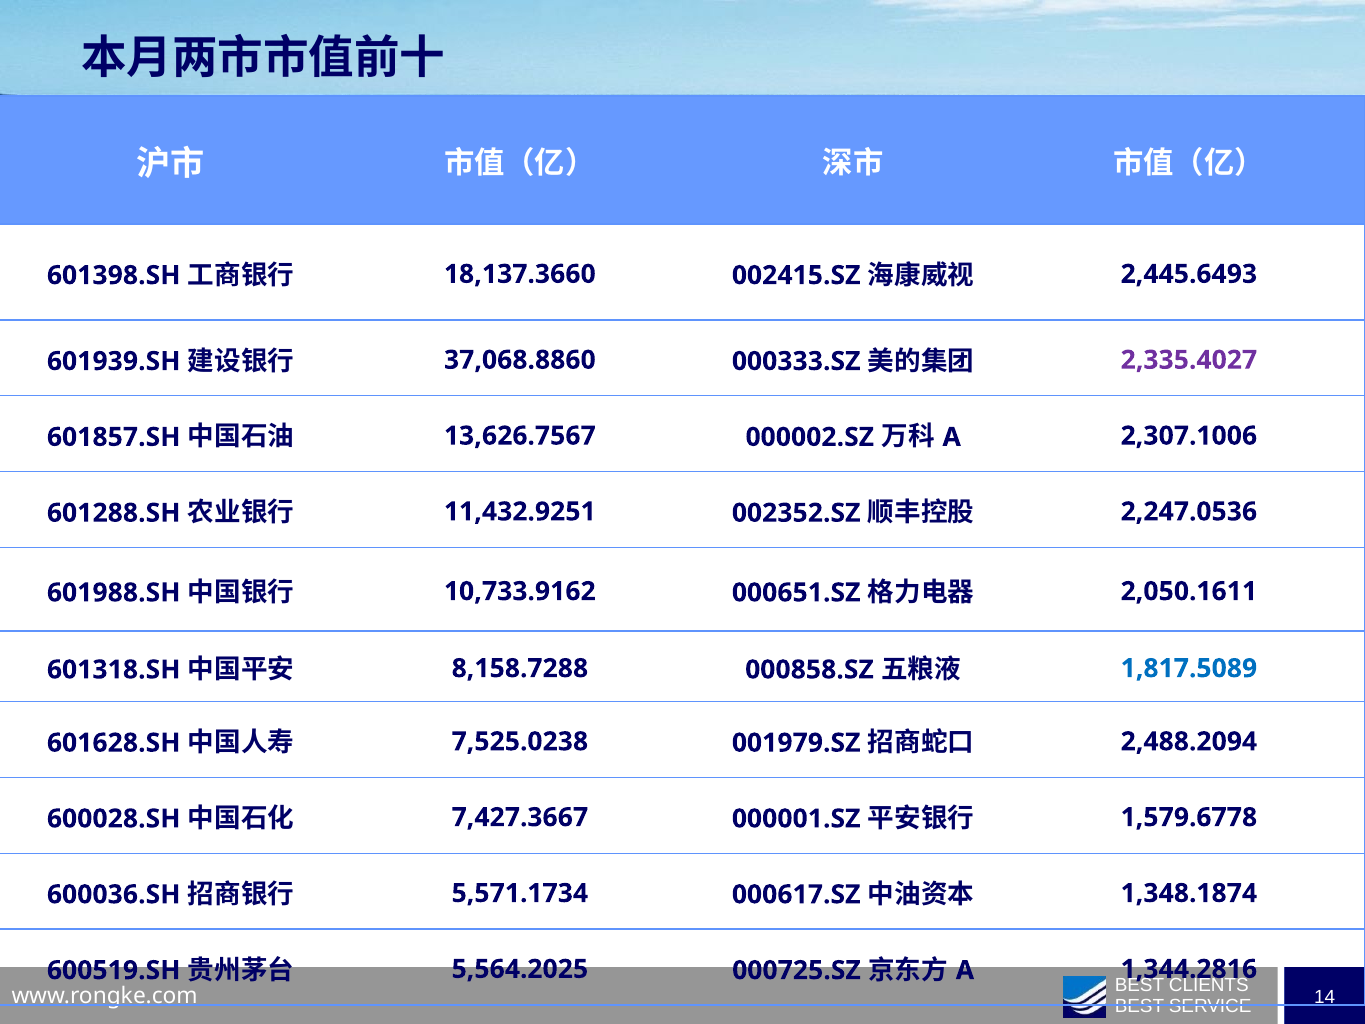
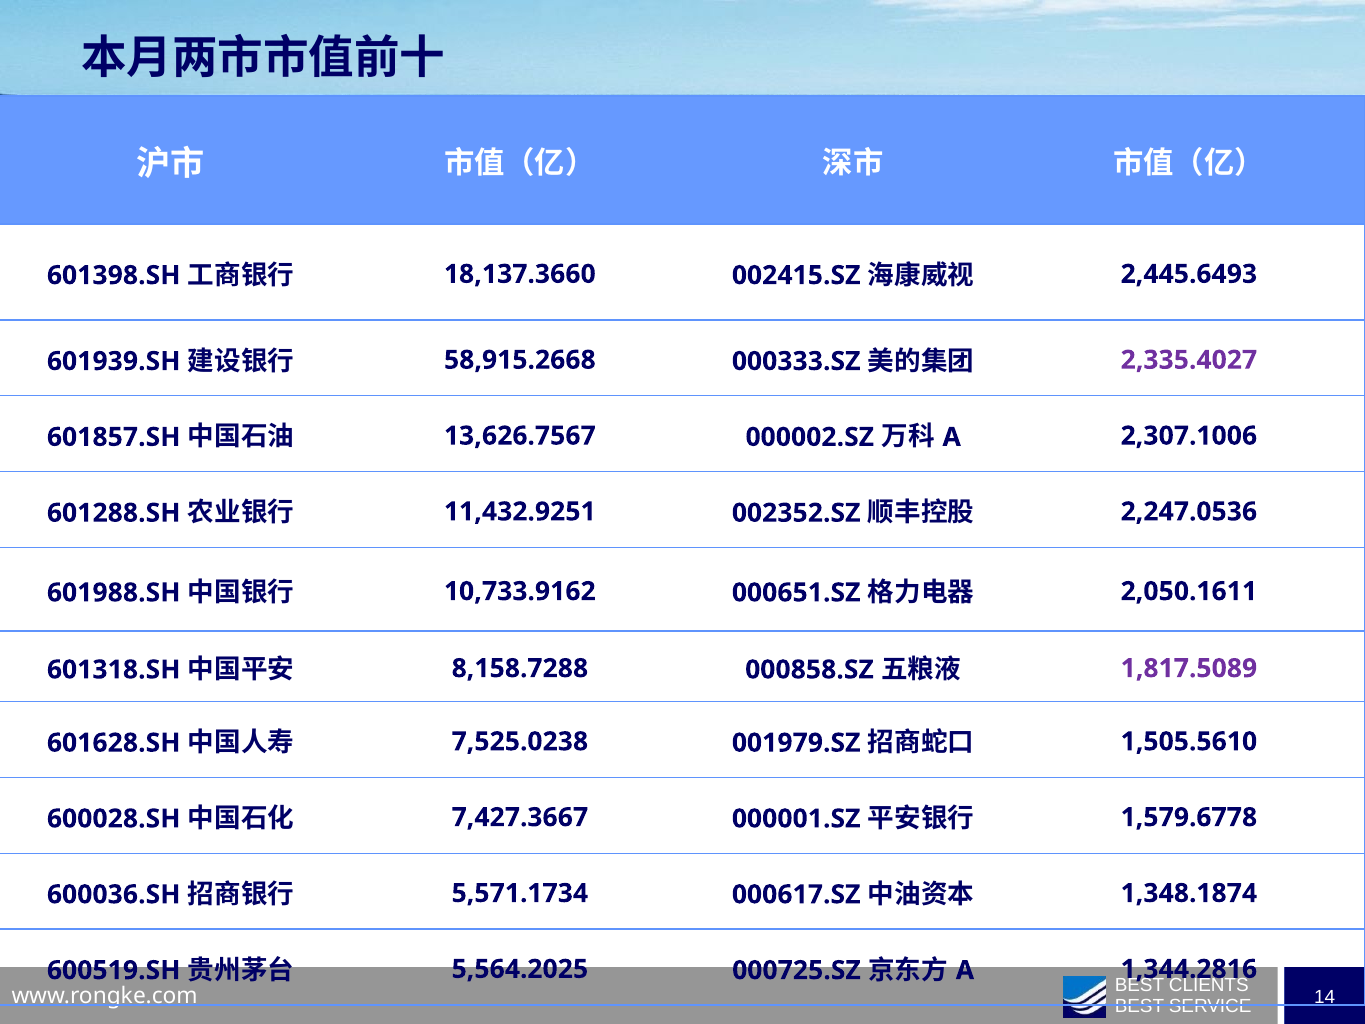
37,068.8860: 37,068.8860 -> 58,915.2668
1,817.5089 colour: blue -> purple
2,488.2094: 2,488.2094 -> 1,505.5610
